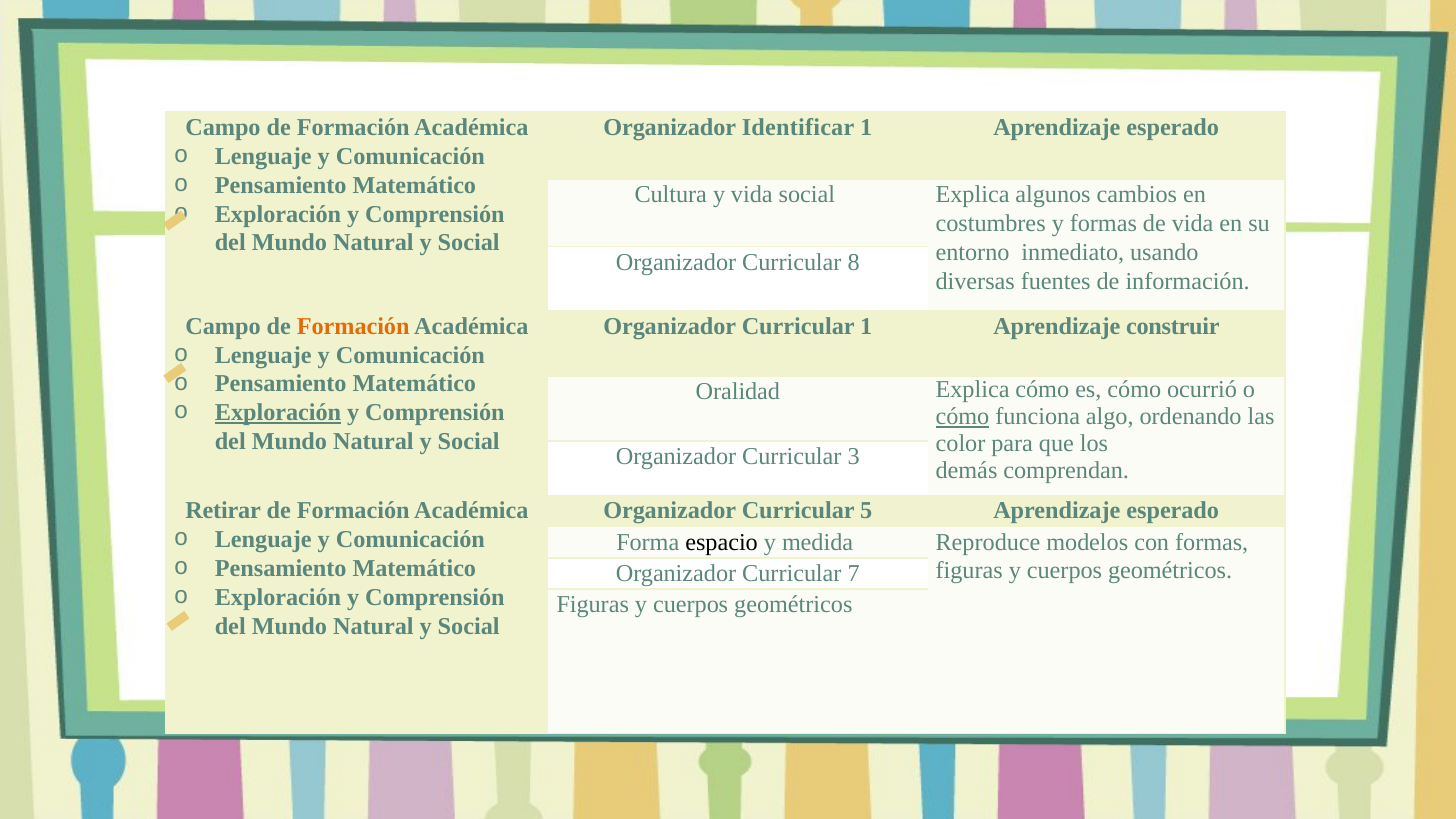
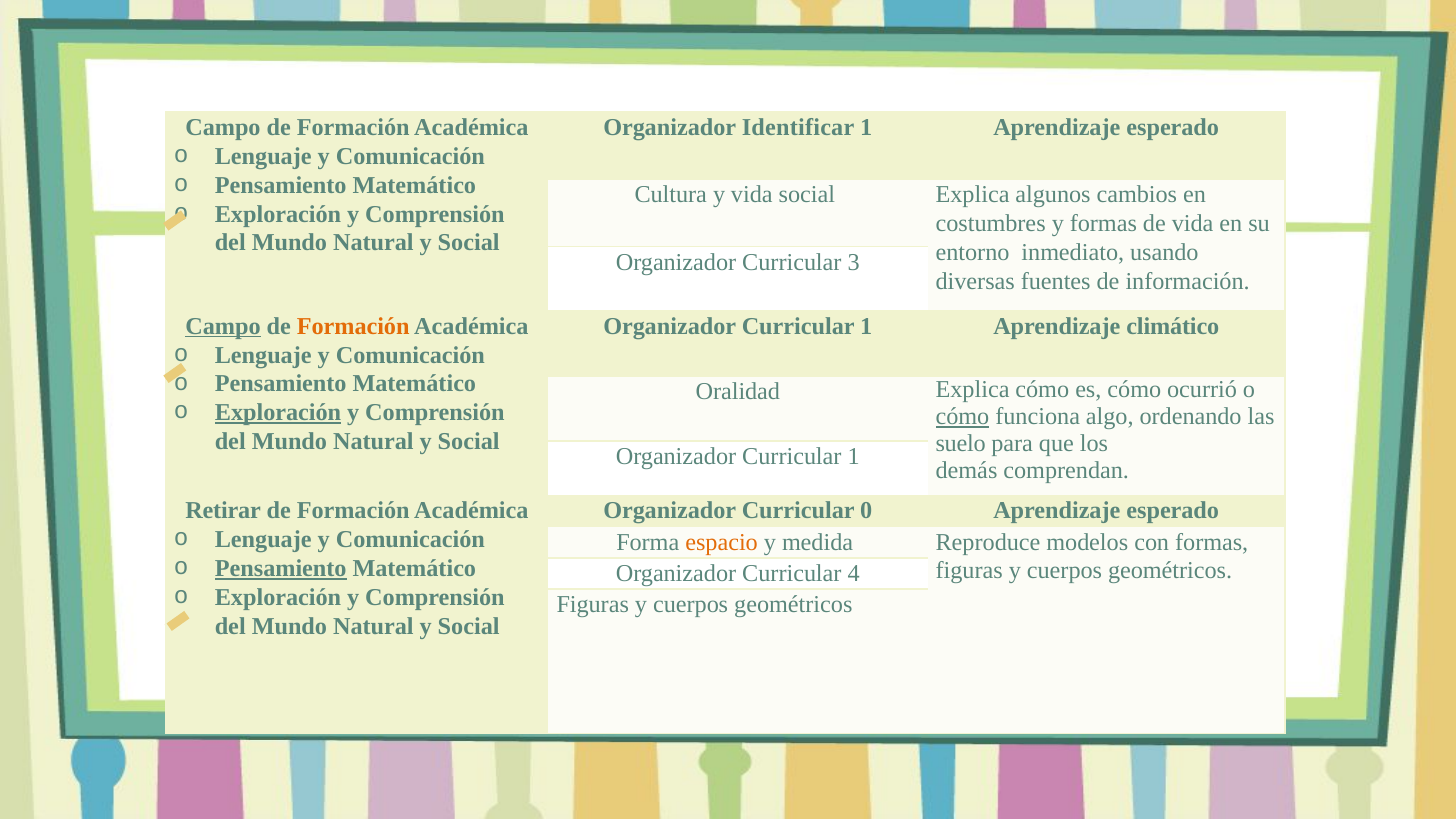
8: 8 -> 3
Campo at (223, 326) underline: none -> present
construir: construir -> climático
color: color -> suelo
3 at (854, 457): 3 -> 1
5: 5 -> 0
espacio colour: black -> orange
Pensamiento at (281, 568) underline: none -> present
7: 7 -> 4
